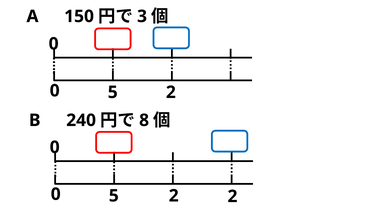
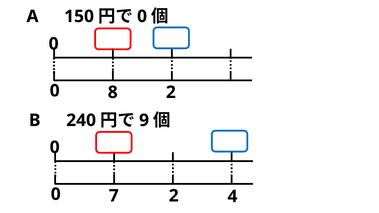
3 at (142, 16): 3 -> 0
5 at (113, 92): 5 -> 8
8: 8 -> 9
5 at (114, 196): 5 -> 7
2 2: 2 -> 4
